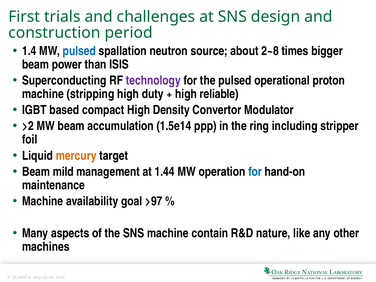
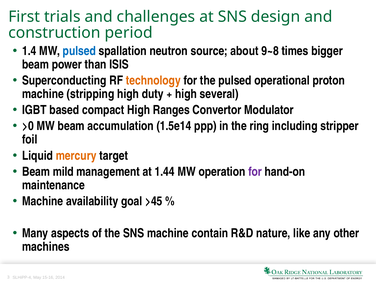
2~8: 2~8 -> 9~8
technology colour: purple -> orange
reliable: reliable -> several
Density: Density -> Ranges
>2: >2 -> >0
for at (255, 172) colour: blue -> purple
>97: >97 -> >45
